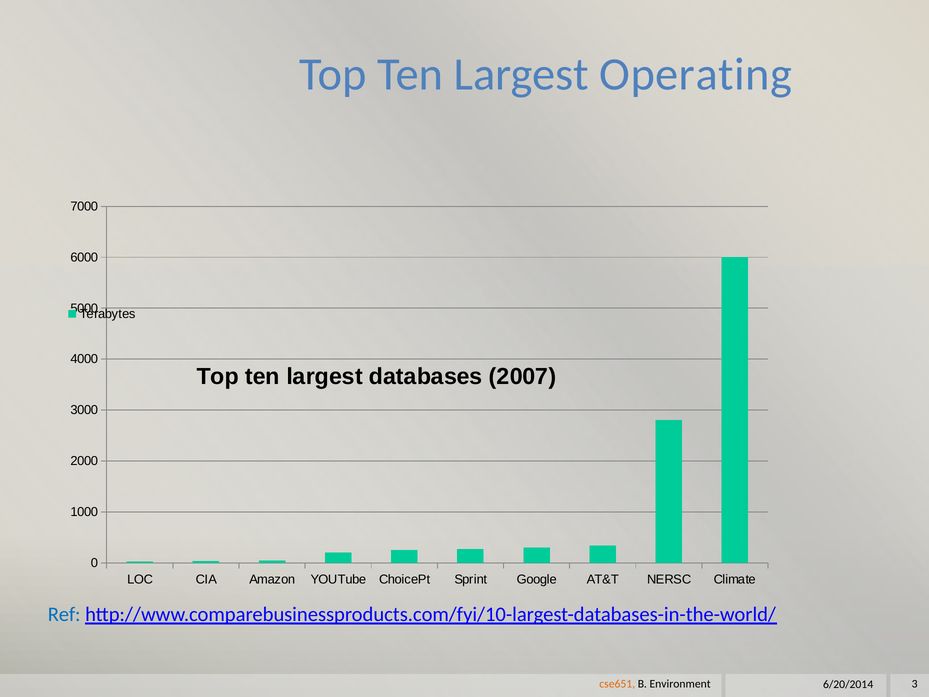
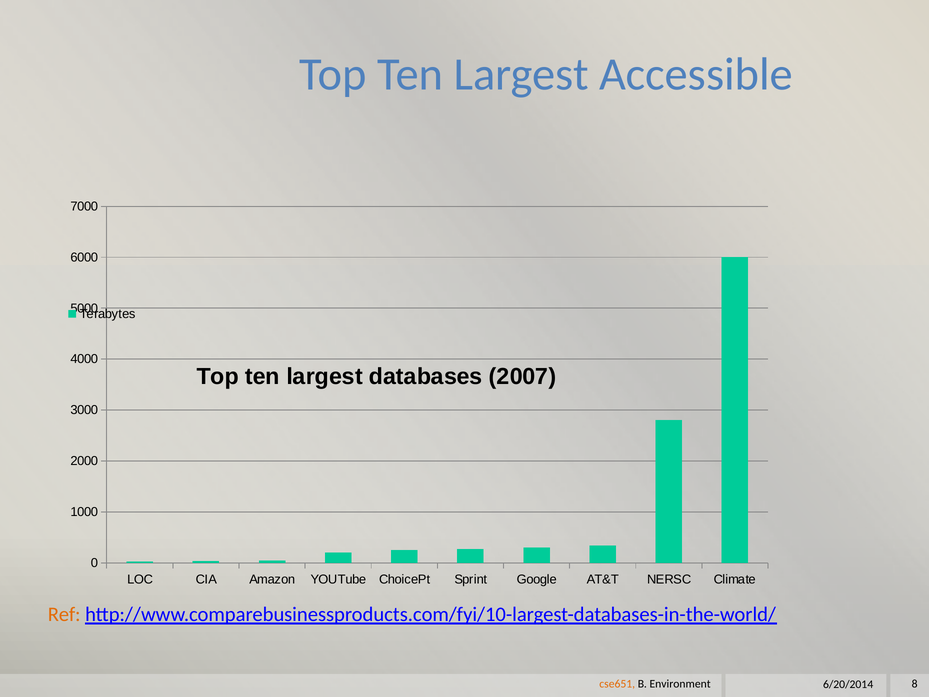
Operating: Operating -> Accessible
Ref colour: blue -> orange
3: 3 -> 8
